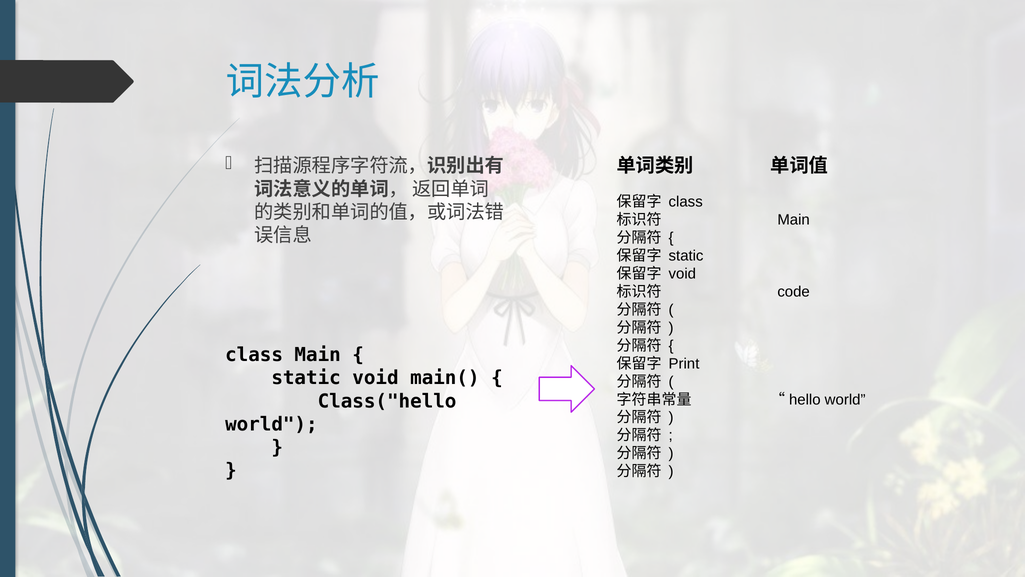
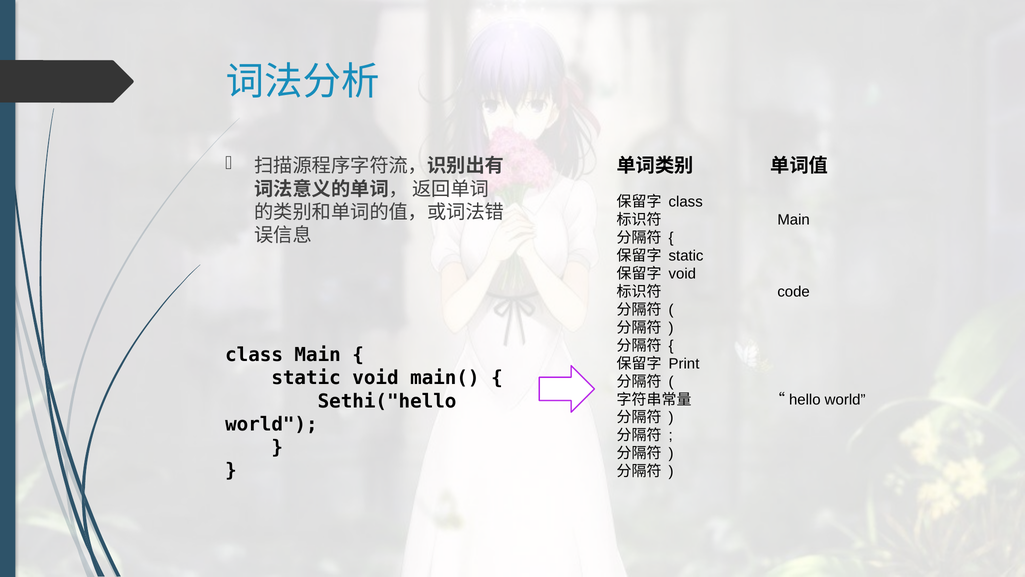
Class("hello: Class("hello -> Sethi("hello
